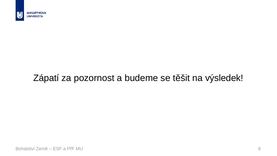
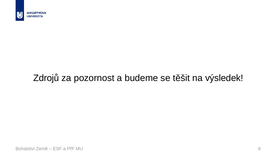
Zápatí: Zápatí -> Zdrojů
